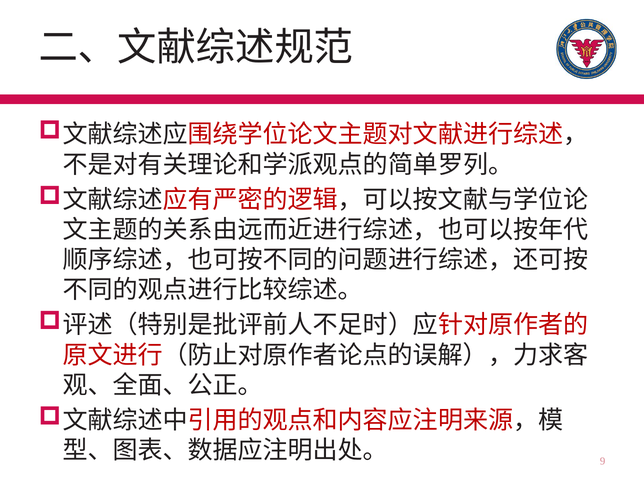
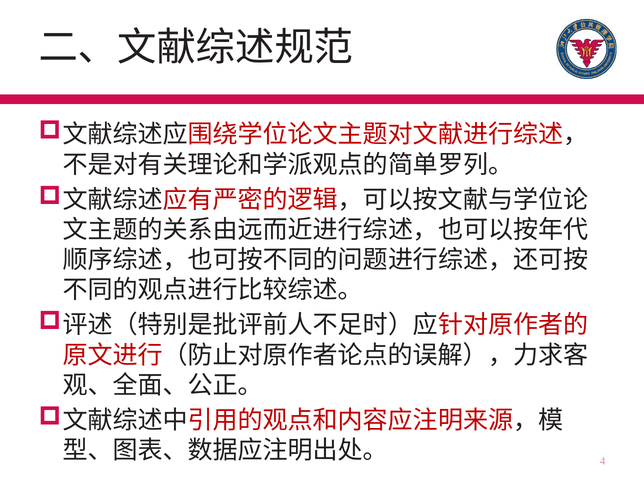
9: 9 -> 4
